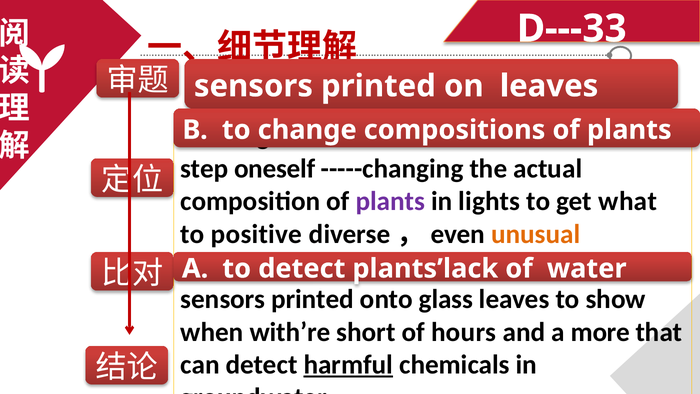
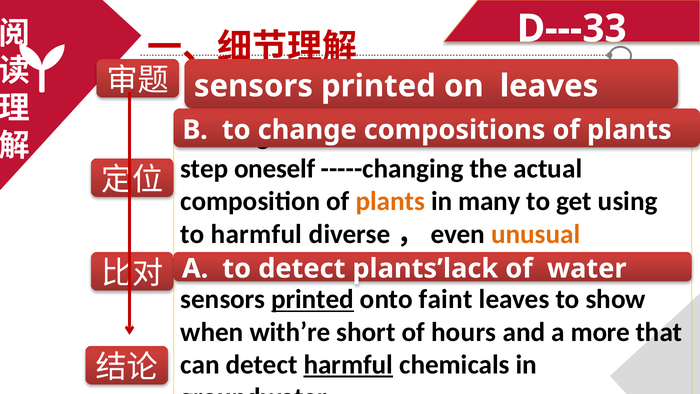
plants at (390, 201) colour: purple -> orange
lights: lights -> many
what: what -> using
to positive: positive -> harmful
printed at (313, 299) underline: none -> present
glass: glass -> faint
